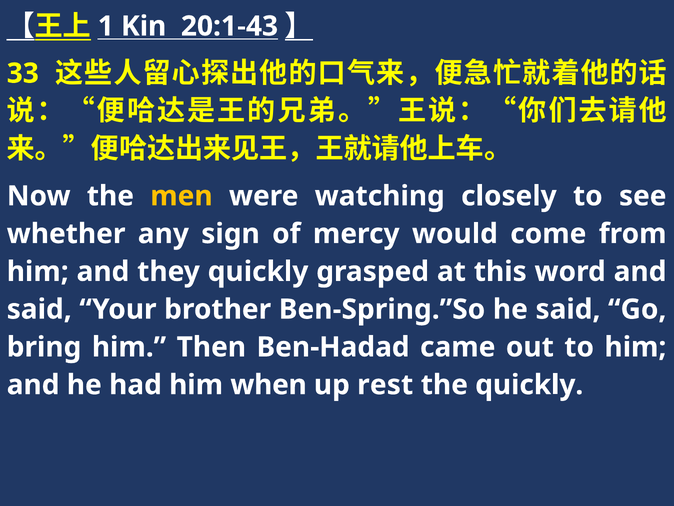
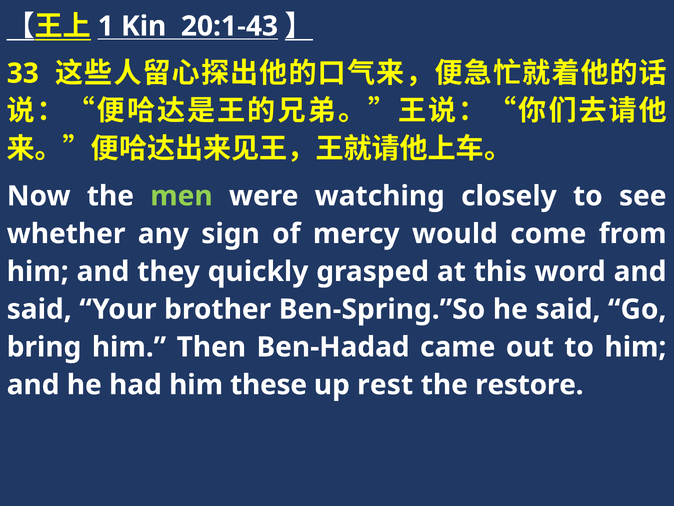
men colour: yellow -> light green
when: when -> these
the quickly: quickly -> restore
